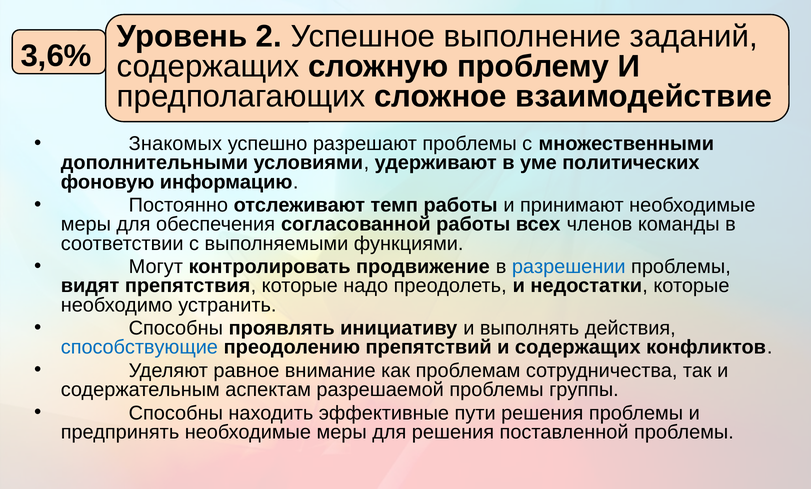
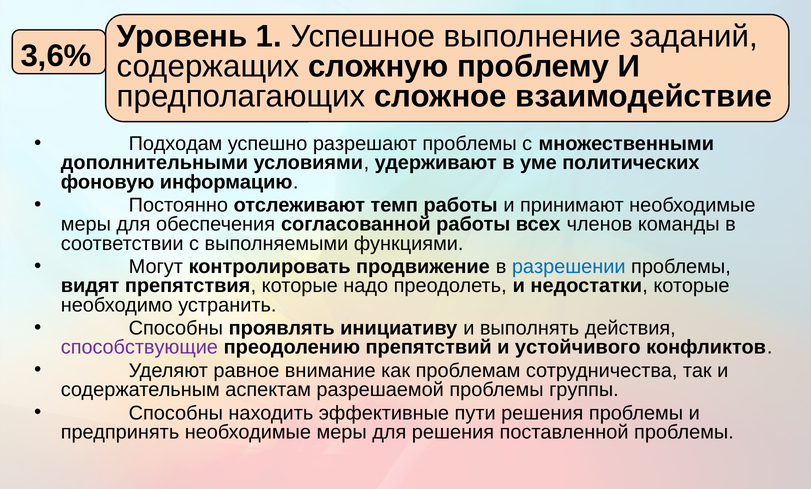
2: 2 -> 1
Знакомых: Знакомых -> Подходам
способствующие colour: blue -> purple
и содержащих: содержащих -> устойчивого
